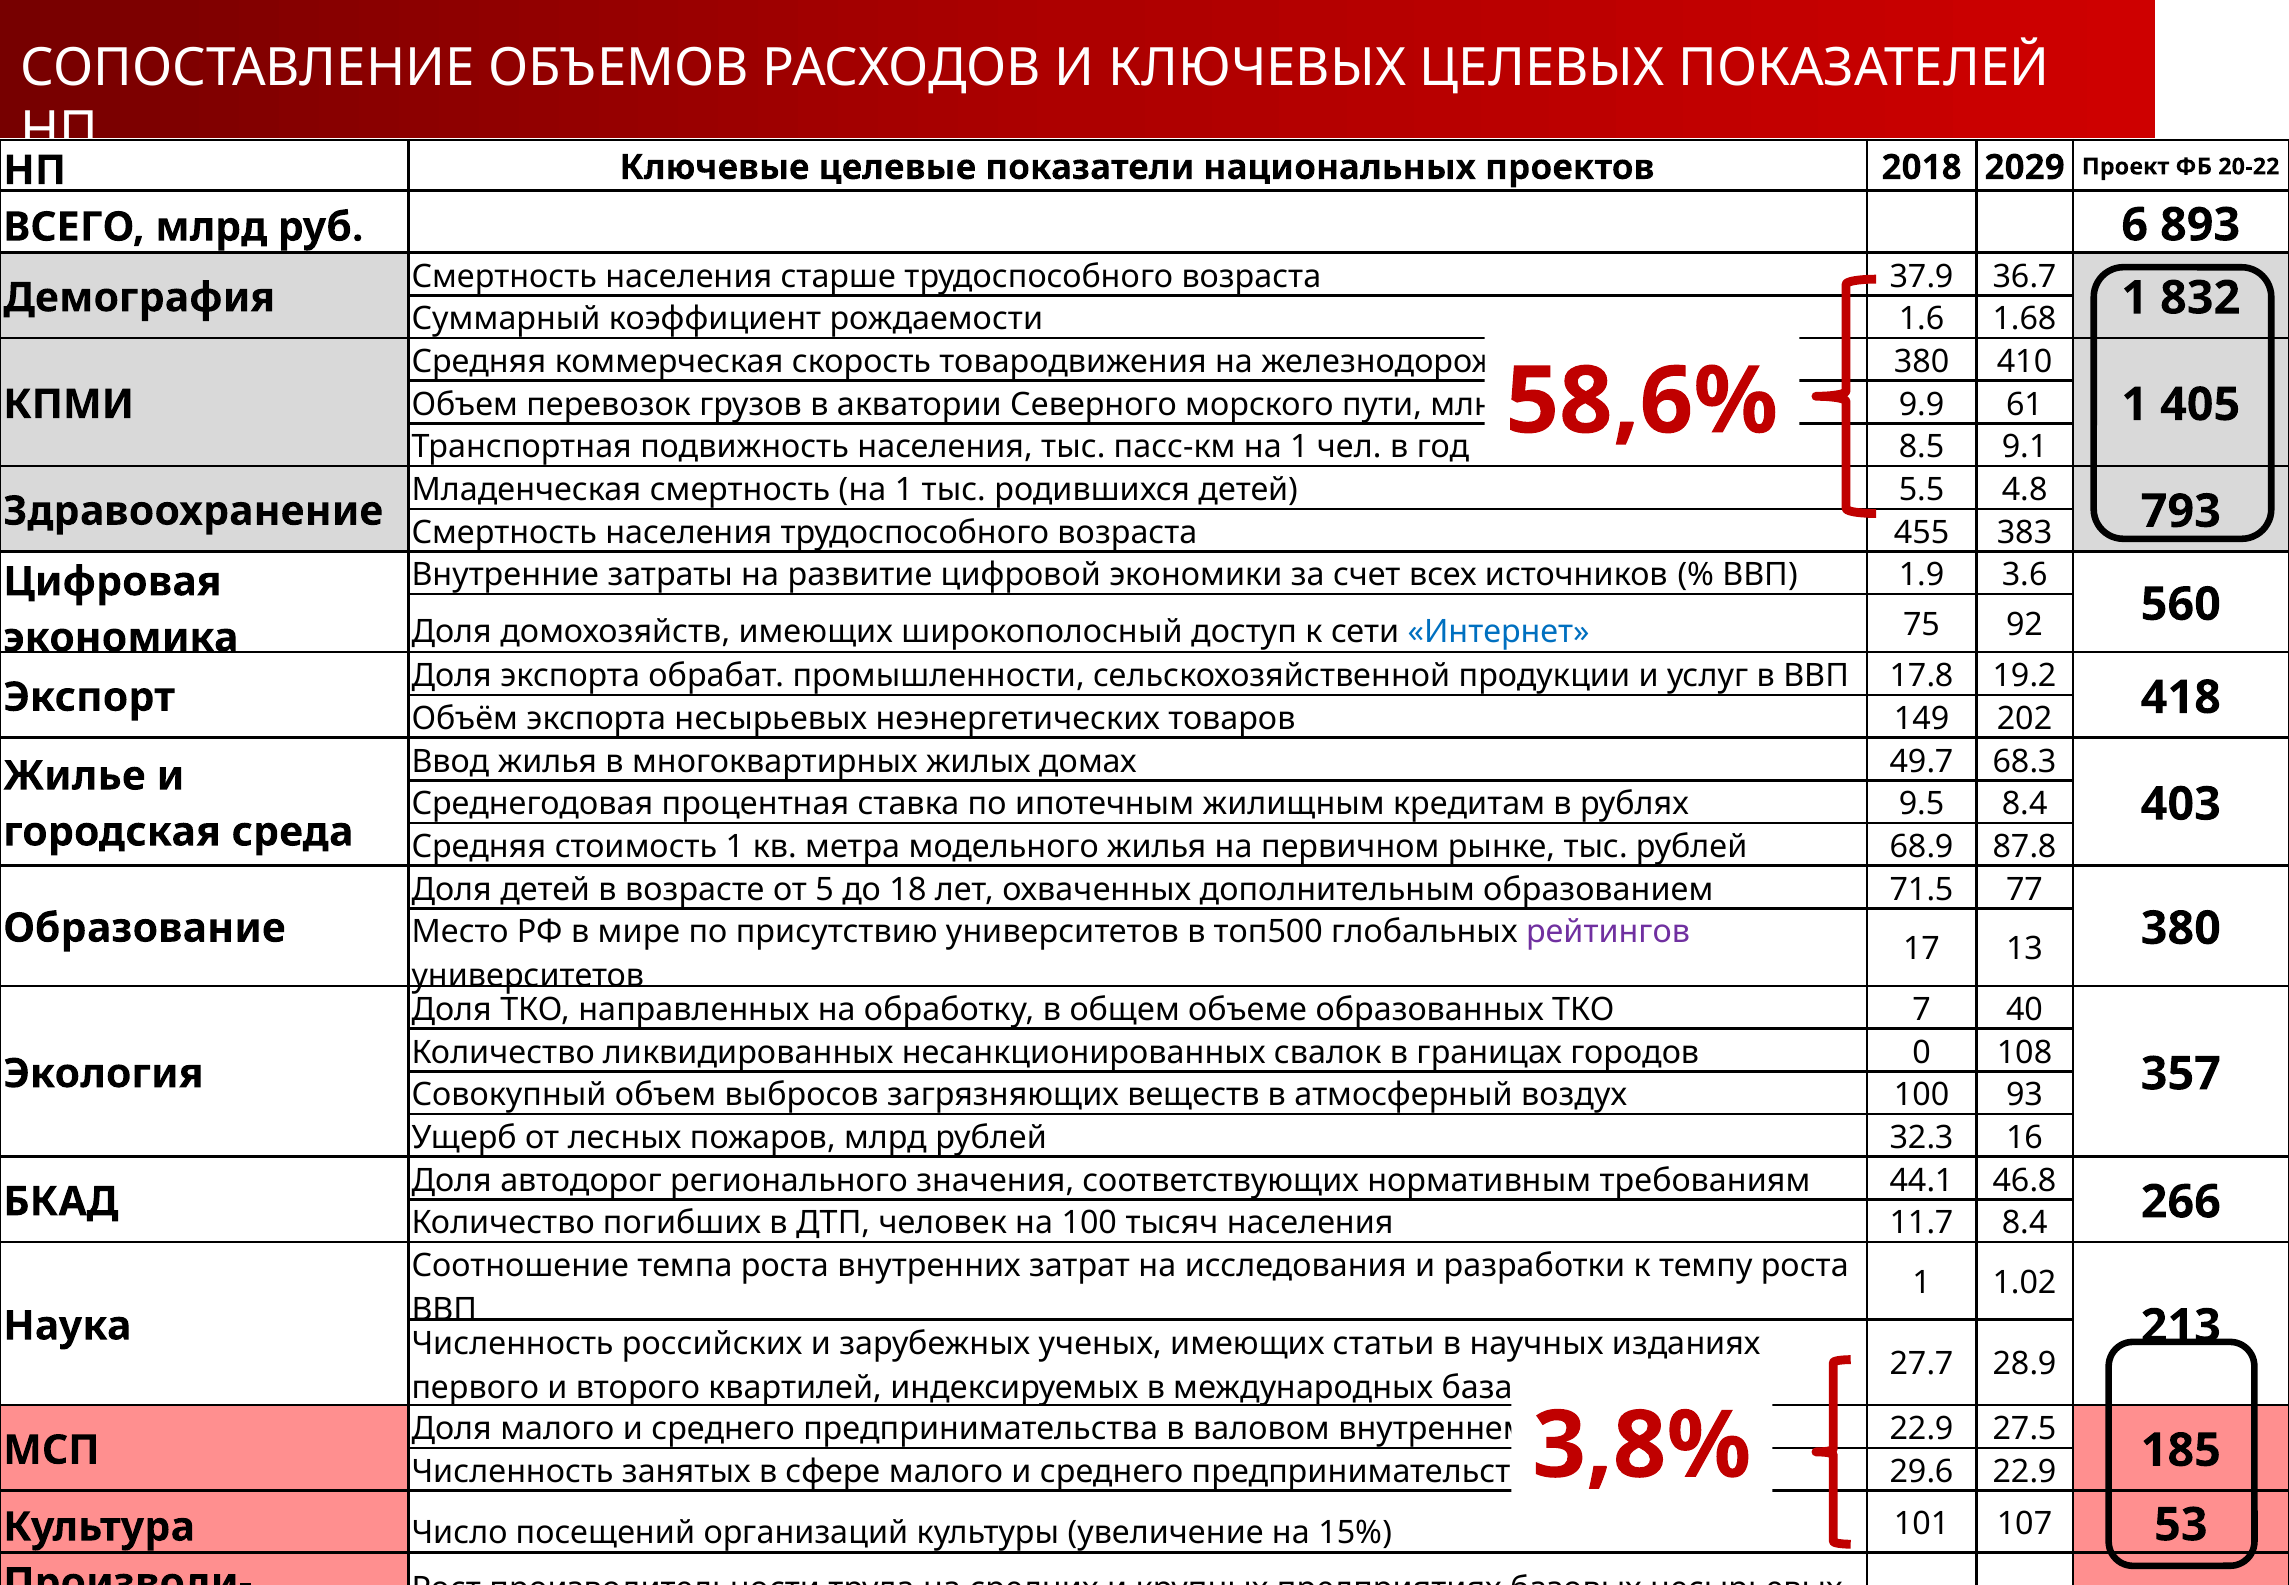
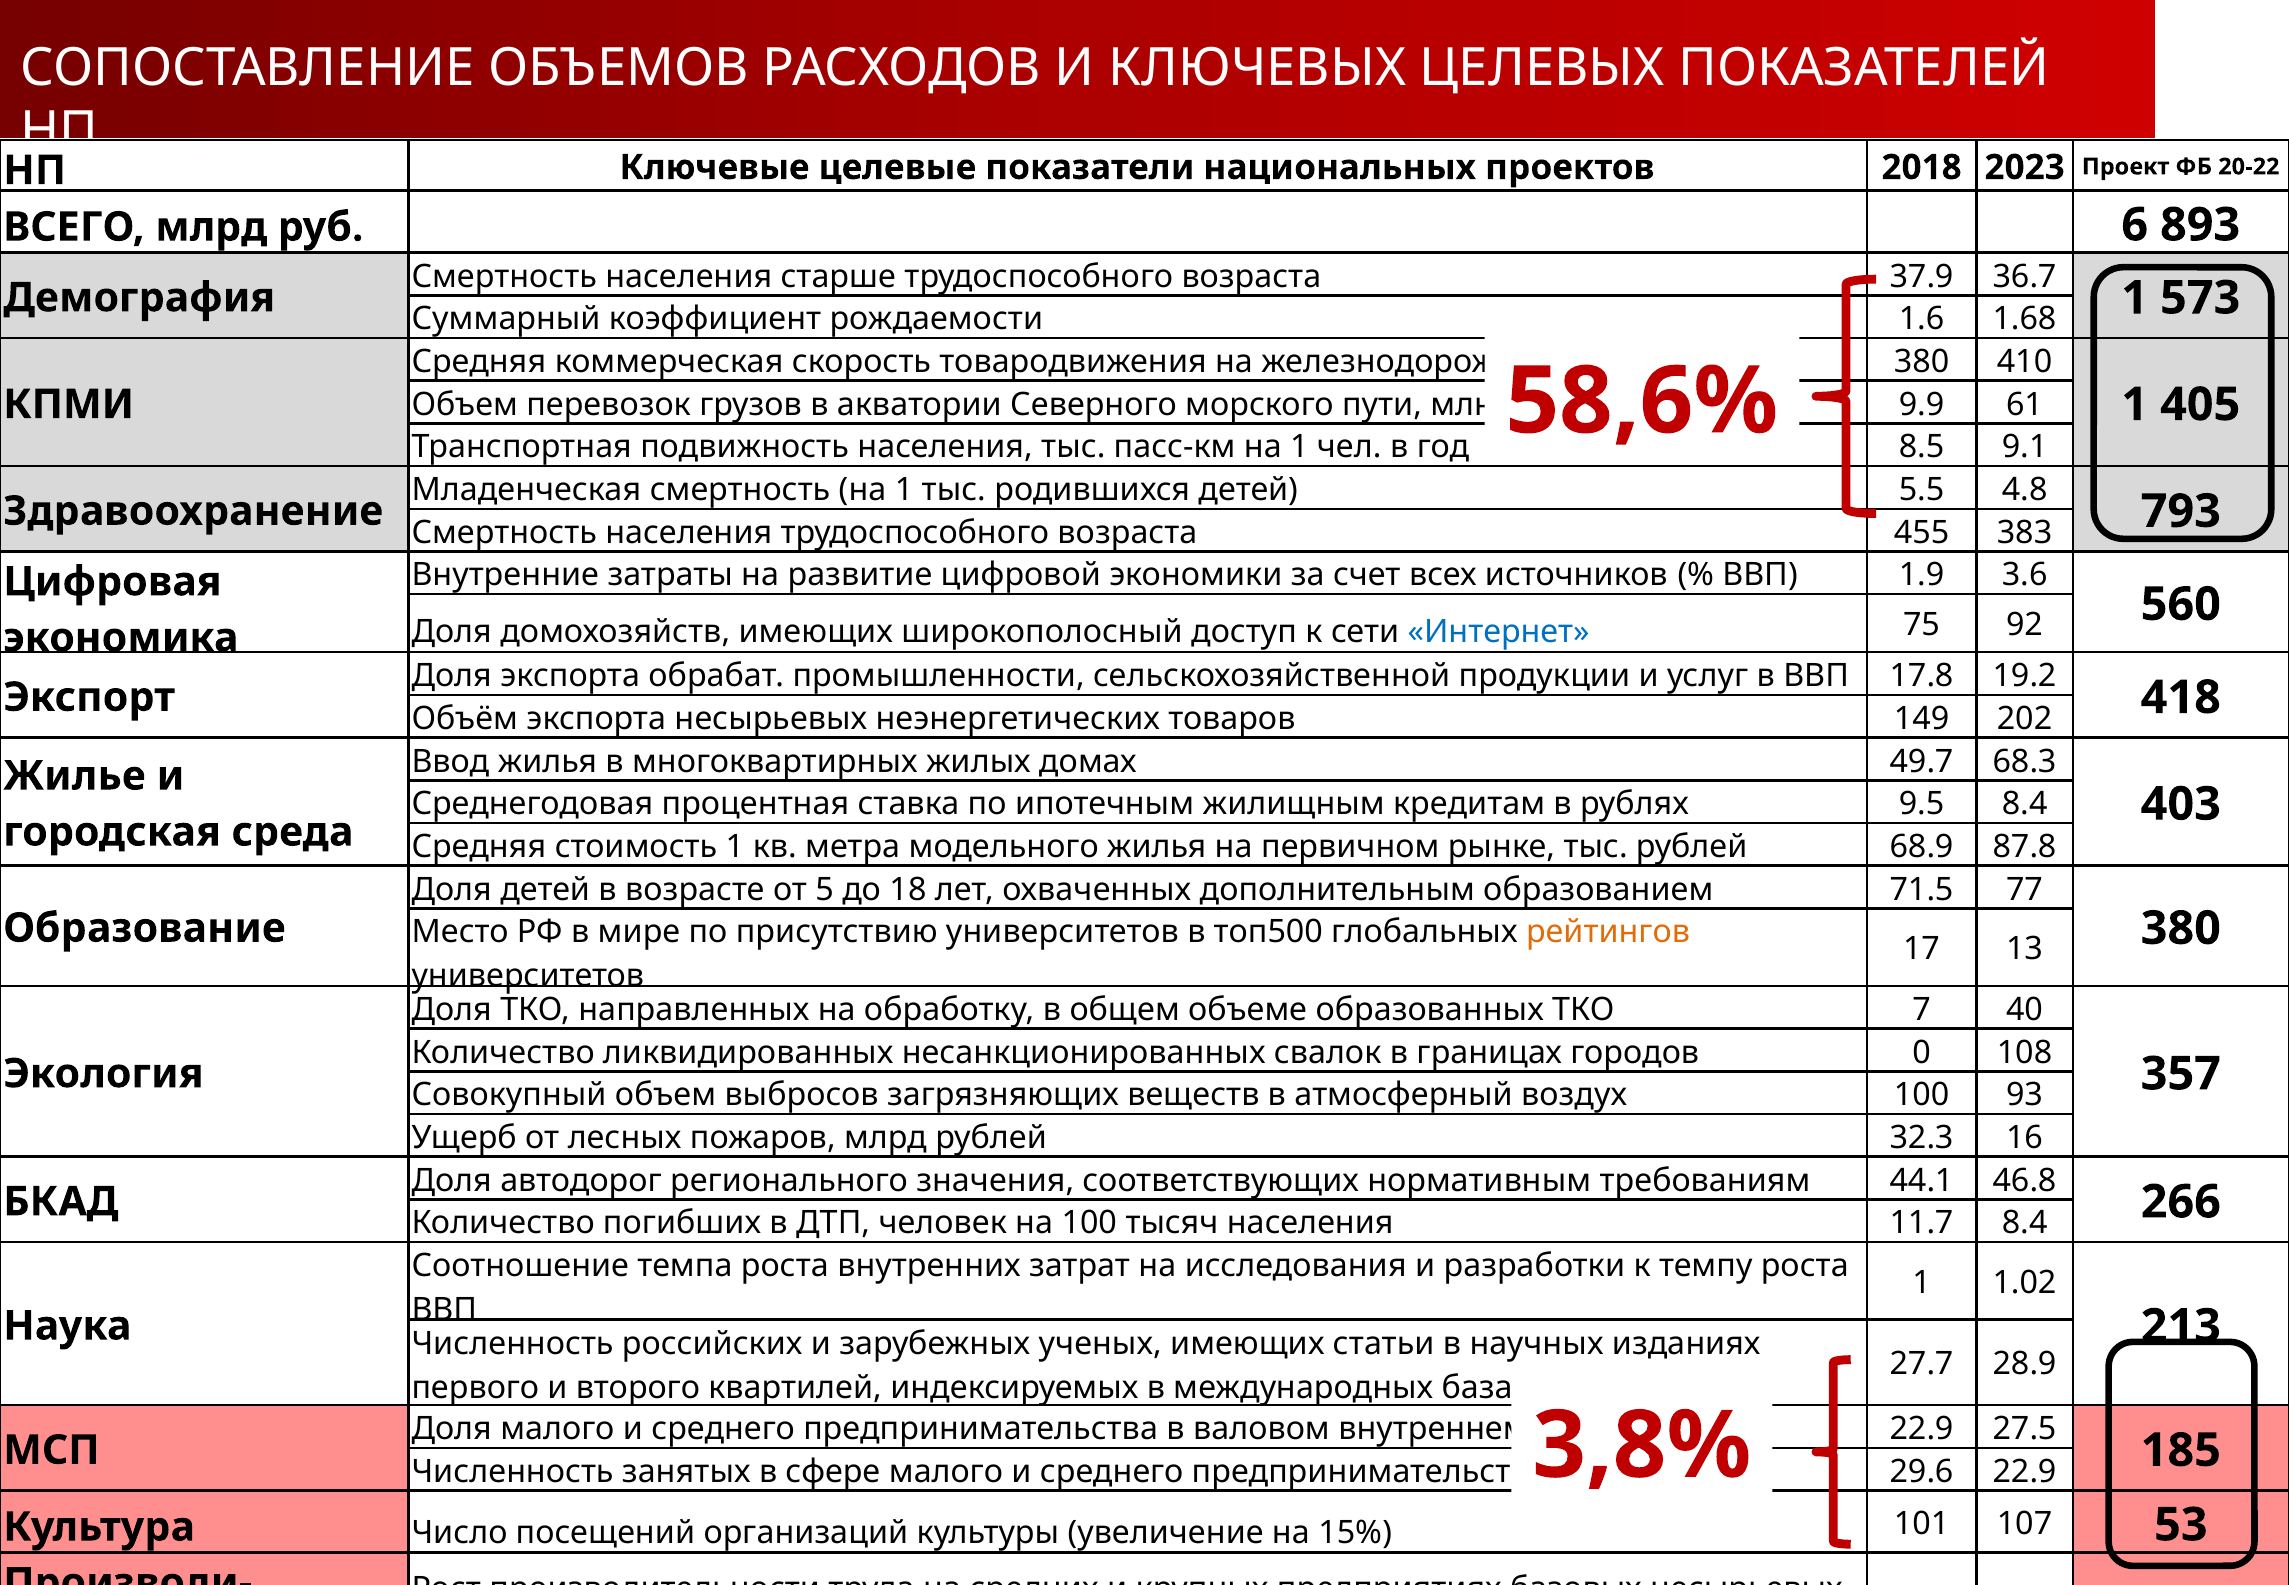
2029: 2029 -> 2023
832: 832 -> 573
рейтингов colour: purple -> orange
